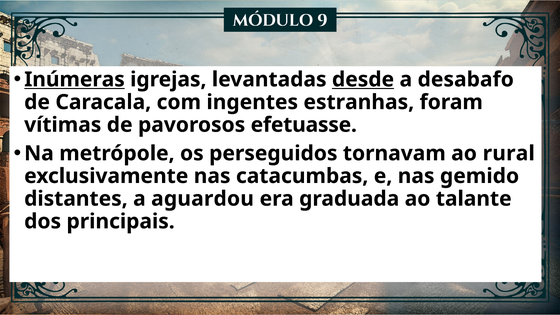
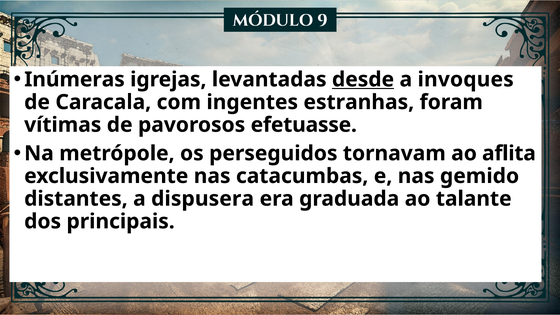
Inúmeras underline: present -> none
desabafo: desabafo -> invoques
rural: rural -> aflita
aguardou: aguardou -> dispusera
